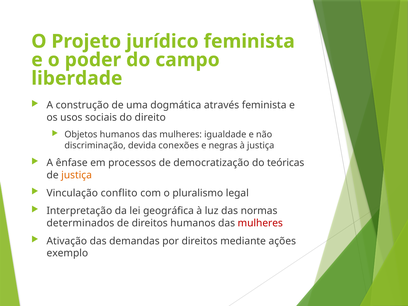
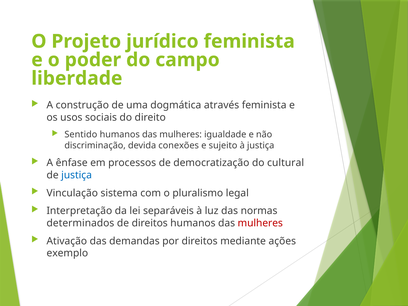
Objetos: Objetos -> Sentido
negras: negras -> sujeito
teóricas: teóricas -> cultural
justiça at (77, 175) colour: orange -> blue
conflito: conflito -> sistema
geográfica: geográfica -> separáveis
